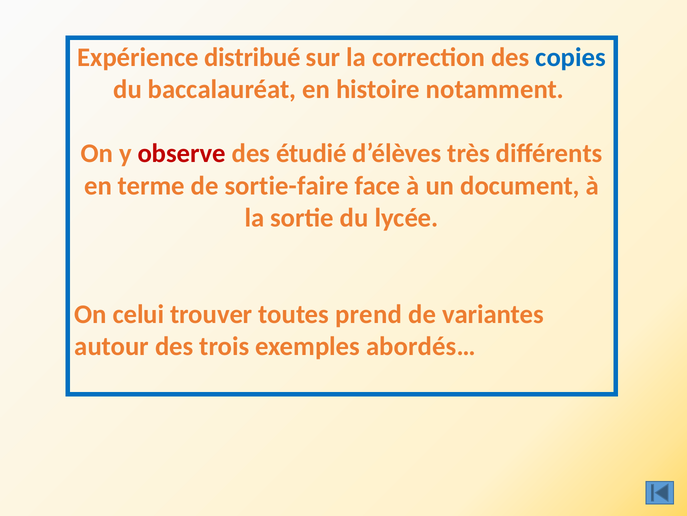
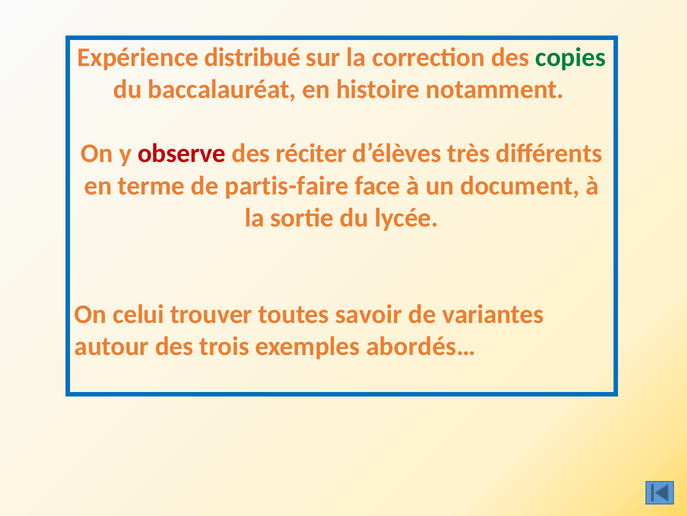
copies colour: blue -> green
étudié: étudié -> réciter
sortie-faire: sortie-faire -> partis-faire
prend: prend -> savoir
